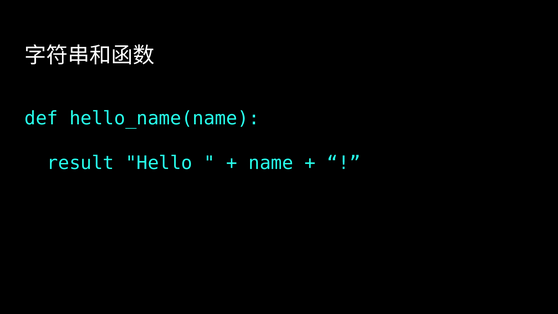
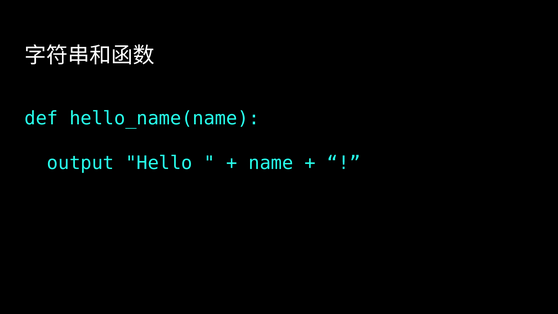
result: result -> output
